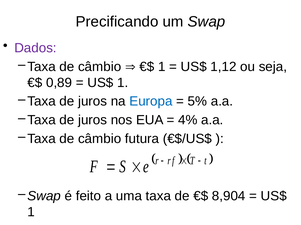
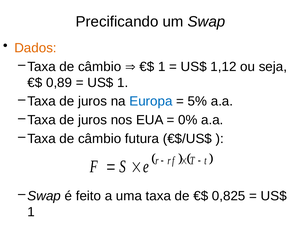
Dados colour: purple -> orange
4%: 4% -> 0%
8,904: 8,904 -> 0,825
